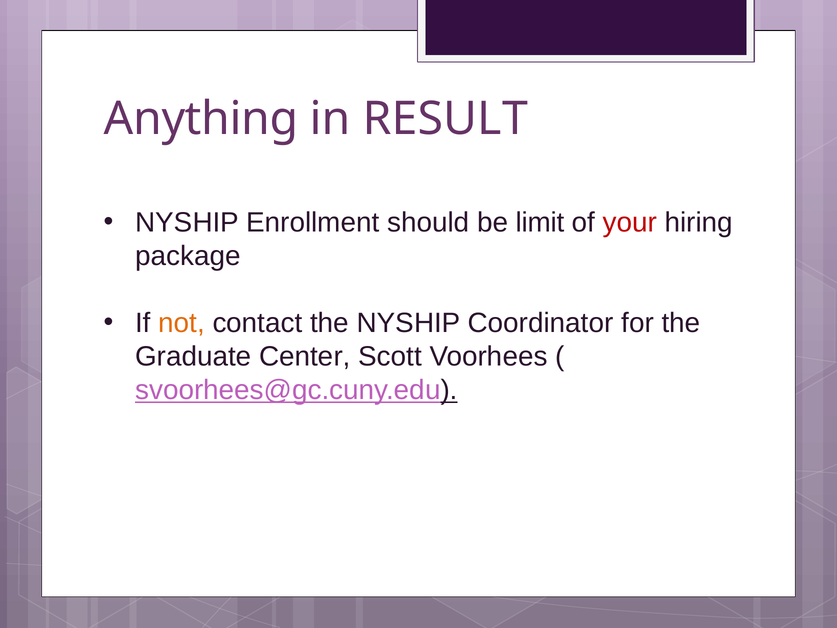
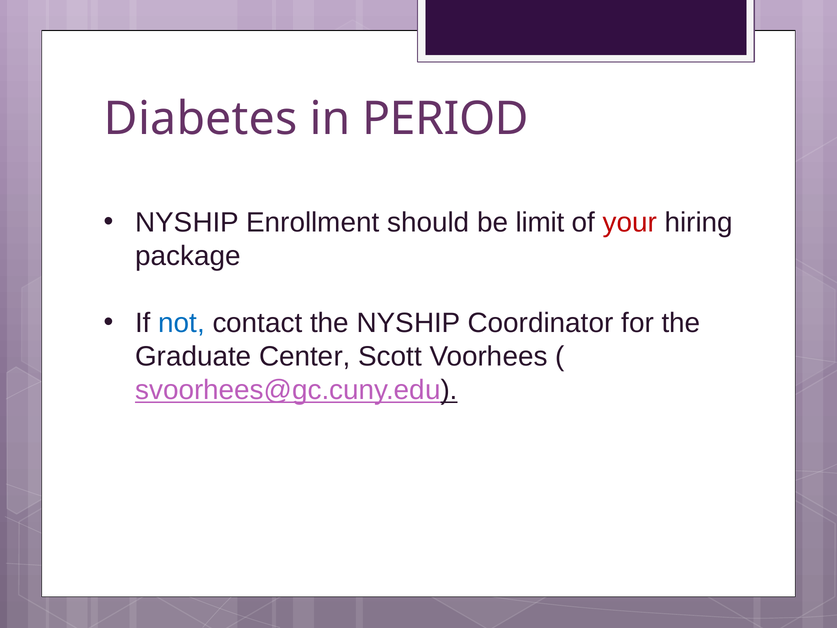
Anything: Anything -> Diabetes
RESULT: RESULT -> PERIOD
not colour: orange -> blue
